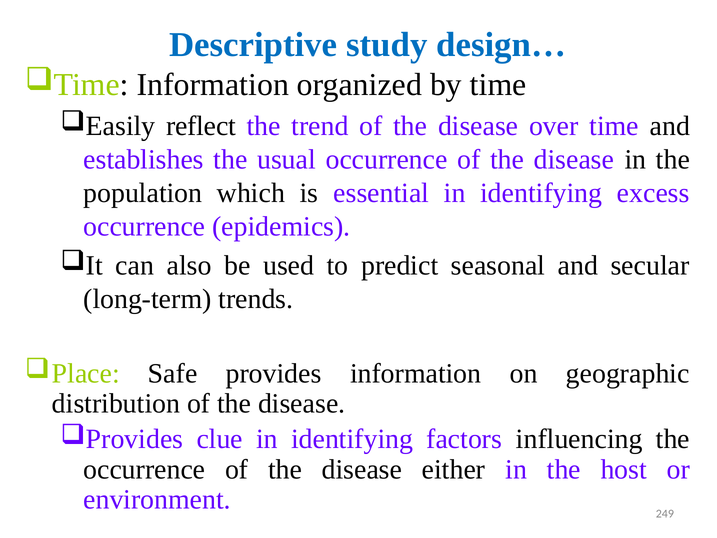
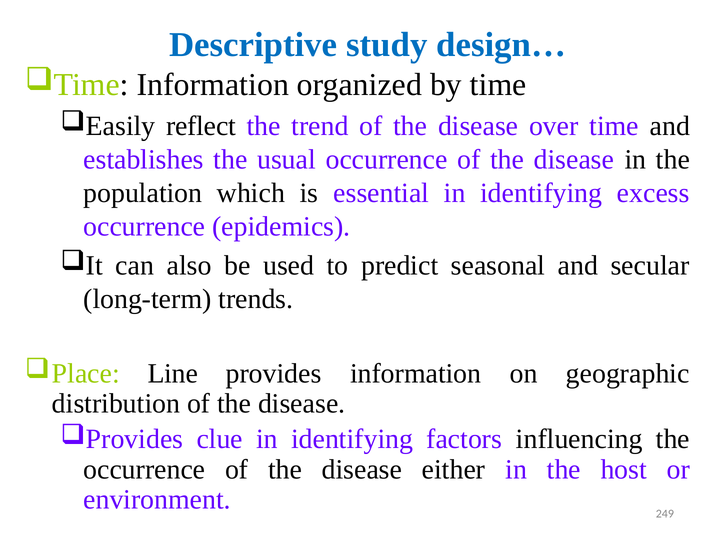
Safe: Safe -> Line
